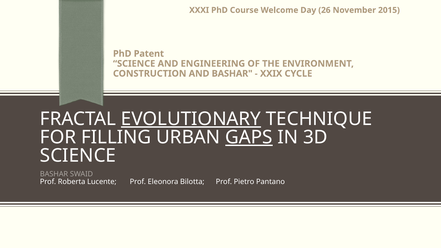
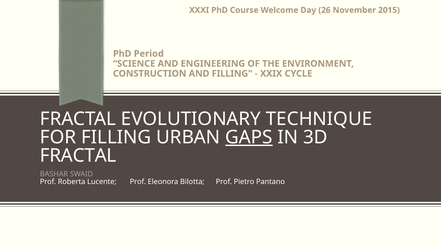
Patent: Patent -> Period
AND BASHAR: BASHAR -> FILLING
EVOLUTIONARY underline: present -> none
SCIENCE at (78, 156): SCIENCE -> FRACTAL
